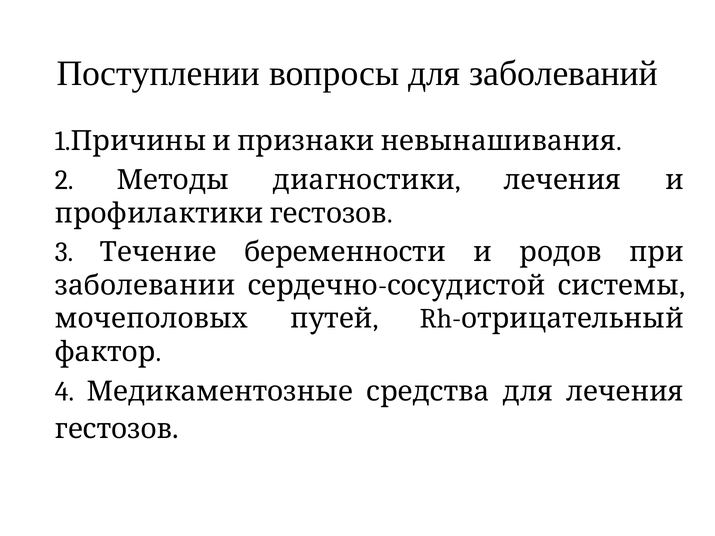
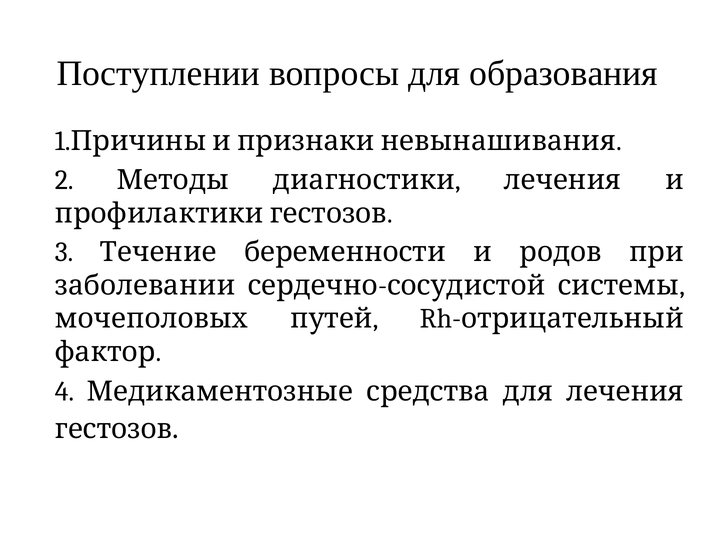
заболеваний: заболеваний -> образования
